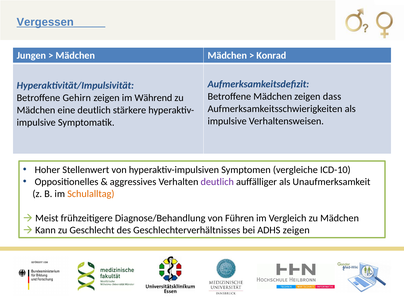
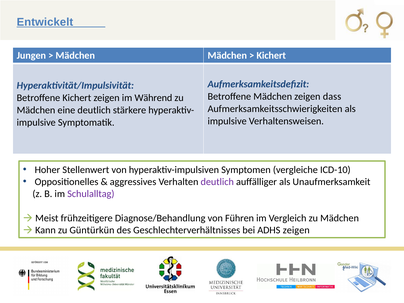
Vergessen_____: Vergessen_____ -> Entwickelt_____
Konrad at (271, 56): Konrad -> Kichert
Betroffene Gehirn: Gehirn -> Kichert
Schulalltag colour: orange -> purple
Geschlecht: Geschlecht -> Güntürkün
